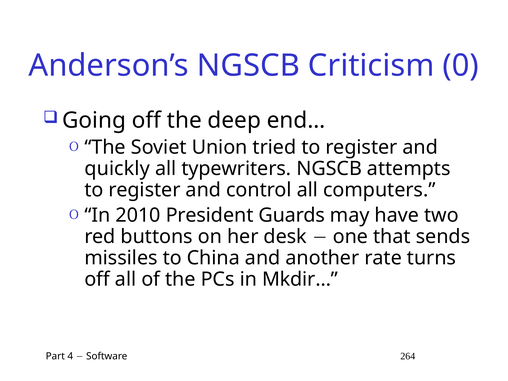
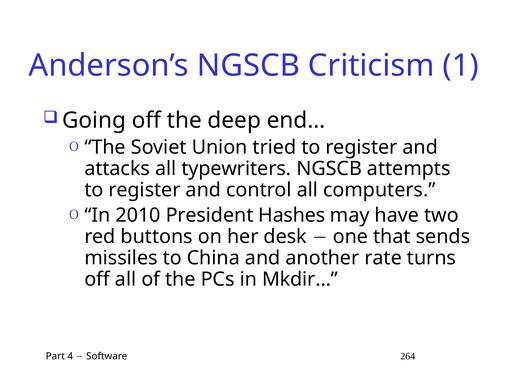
0: 0 -> 1
quickly: quickly -> attacks
Guards: Guards -> Hashes
